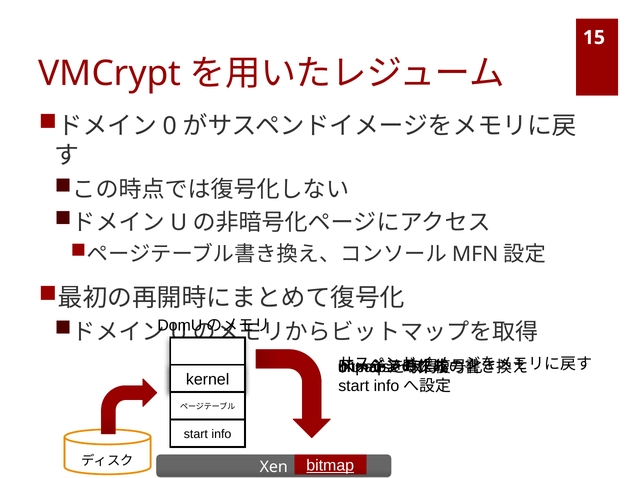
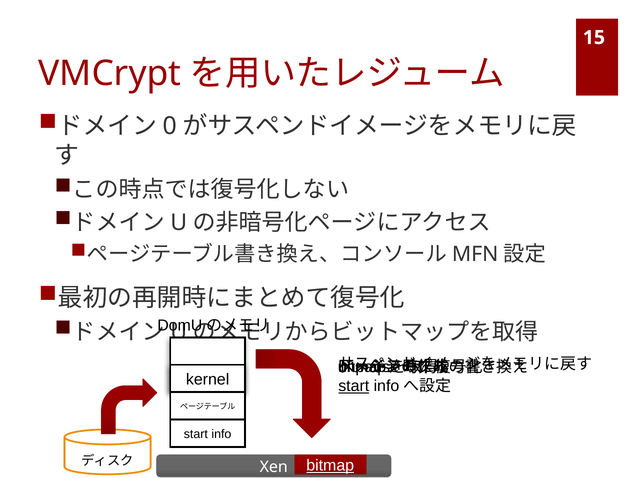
start at (354, 387) underline: none -> present
